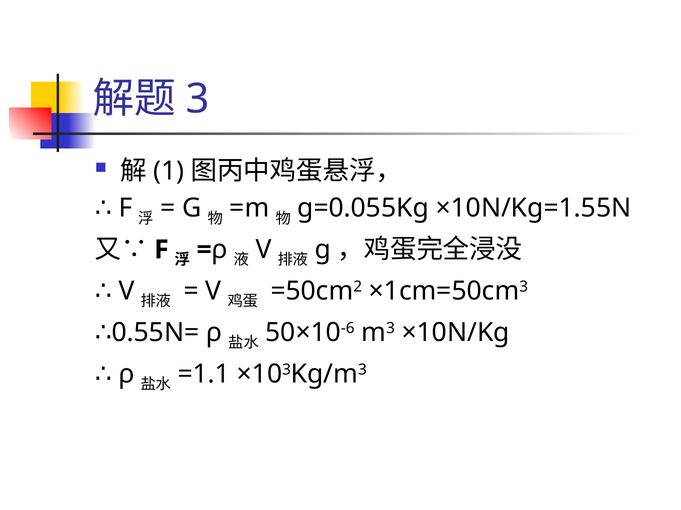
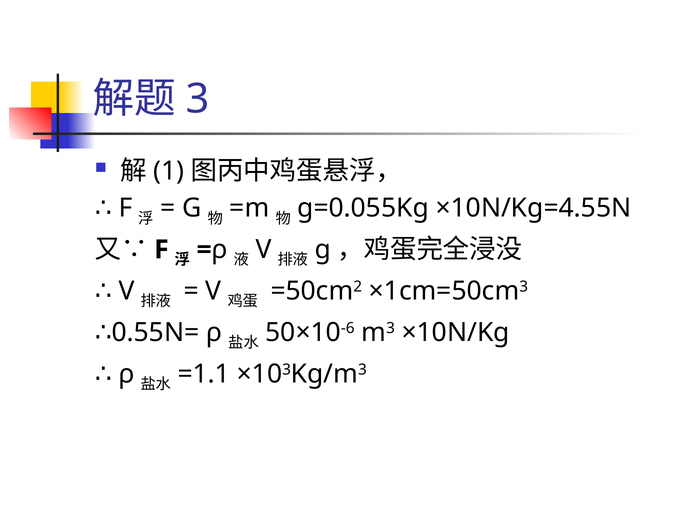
×10N/Kg=1.55N: ×10N/Kg=1.55N -> ×10N/Kg=4.55N
